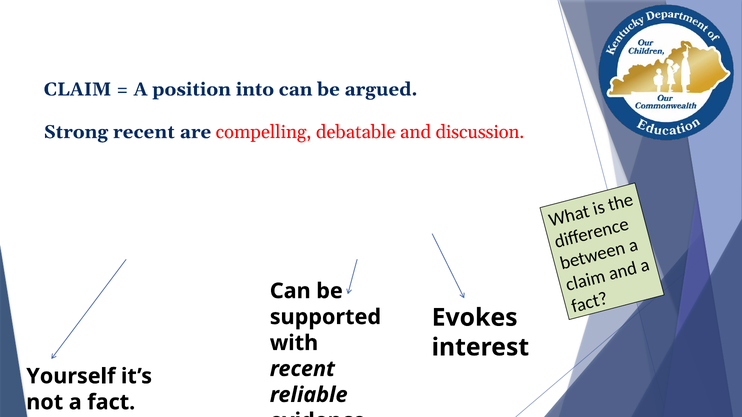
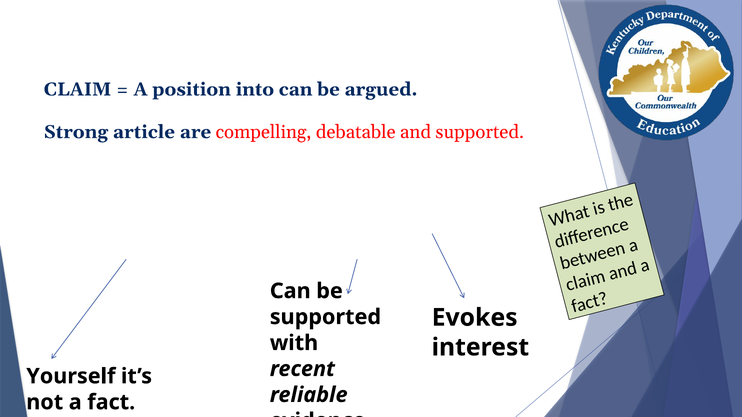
Strong recent: recent -> article
and discussion: discussion -> supported
